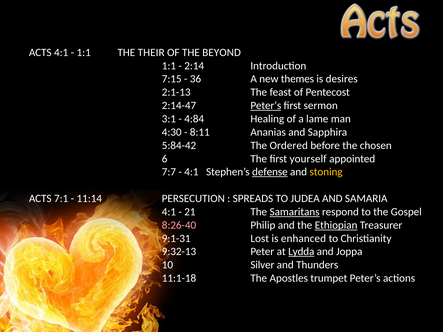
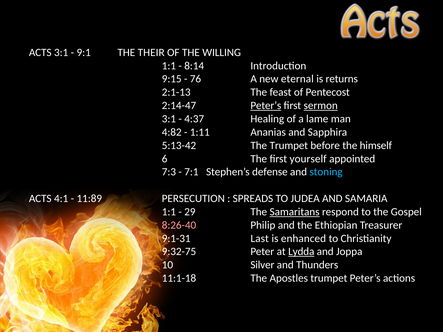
ACTS 4:1: 4:1 -> 3:1
1:1 at (84, 52): 1:1 -> 9:1
BEYOND: BEYOND -> WILLING
2:14: 2:14 -> 8:14
7:15: 7:15 -> 9:15
36: 36 -> 76
themes: themes -> eternal
desires: desires -> returns
sermon underline: none -> present
4:84: 4:84 -> 4:37
4:30: 4:30 -> 4:82
8:11: 8:11 -> 1:11
5:84-42: 5:84-42 -> 5:13-42
The Ordered: Ordered -> Trumpet
chosen: chosen -> himself
7:7: 7:7 -> 7:3
4:1 at (191, 172): 4:1 -> 7:1
defense underline: present -> none
stoning colour: yellow -> light blue
7:1: 7:1 -> 4:1
11:14: 11:14 -> 11:89
4:1 at (169, 212): 4:1 -> 1:1
21: 21 -> 29
Ethiopian underline: present -> none
Lost: Lost -> Last
9:32-13: 9:32-13 -> 9:32-75
